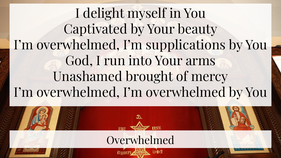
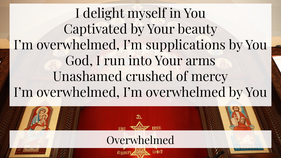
brought: brought -> crushed
